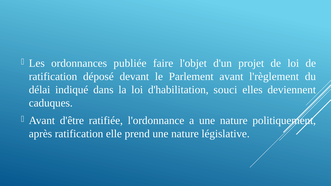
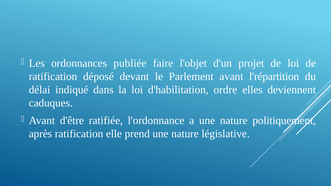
l'règlement: l'règlement -> l'répartition
souci: souci -> ordre
